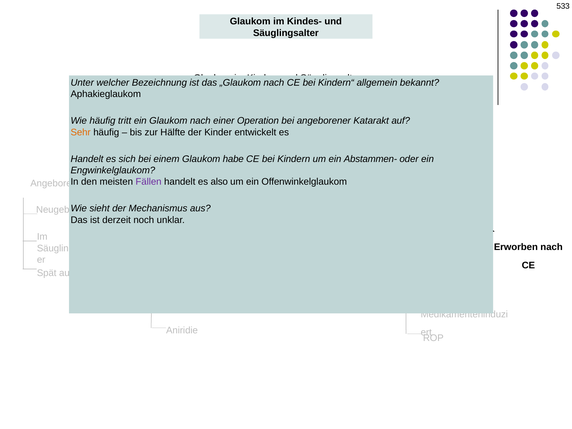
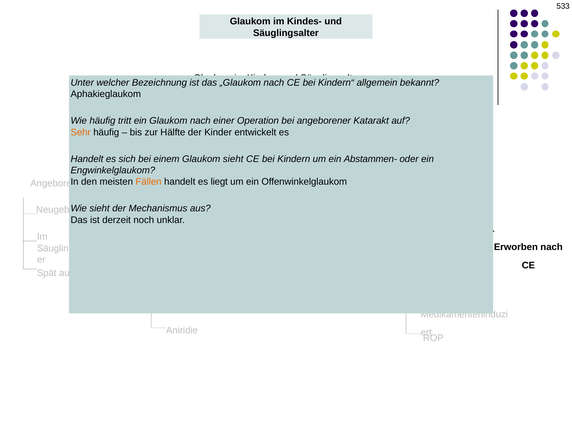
Glaukom habe: habe -> sieht
Fällen colour: purple -> orange
also: also -> liegt
